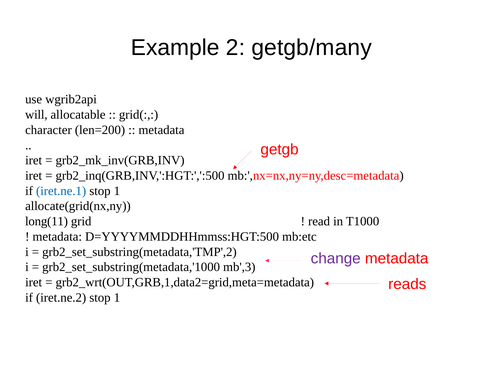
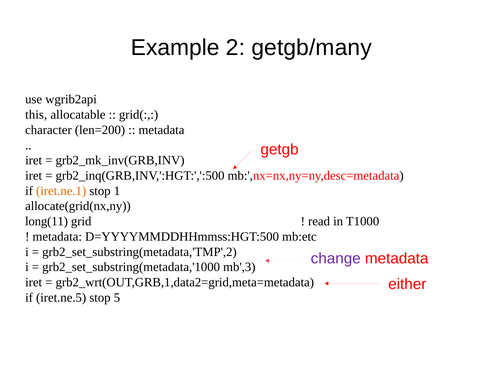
will: will -> this
iret.ne.1 colour: blue -> orange
reads: reads -> either
iret.ne.2: iret.ne.2 -> iret.ne.5
1 at (117, 298): 1 -> 5
